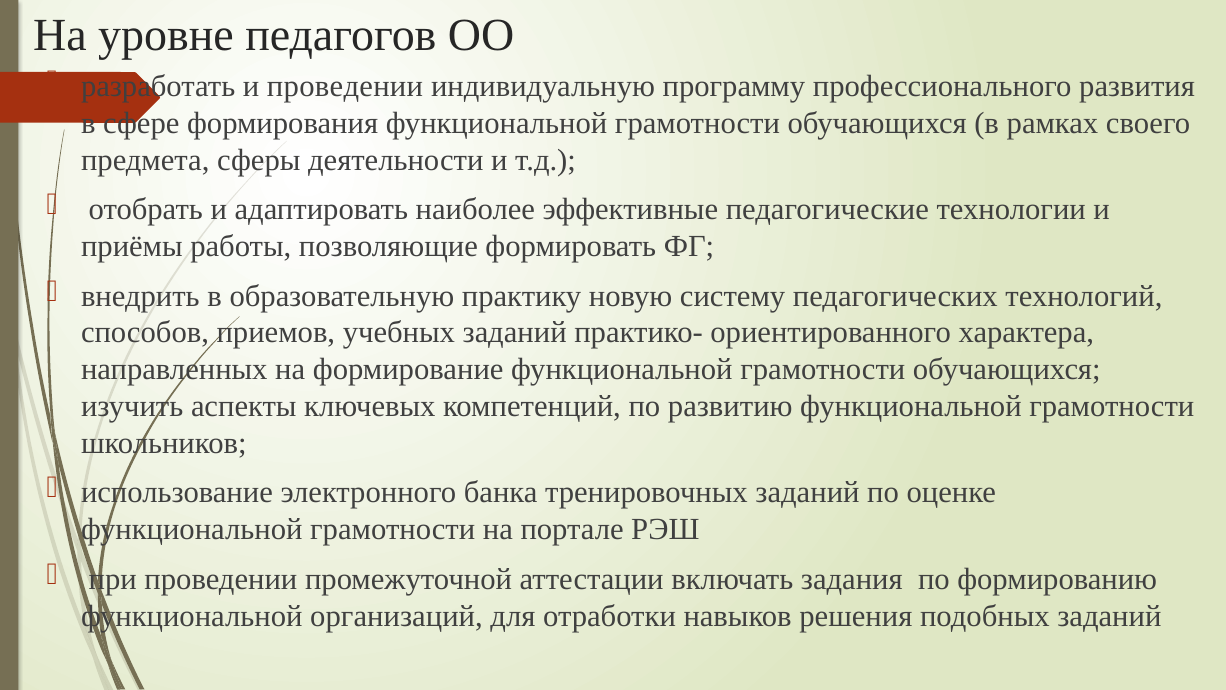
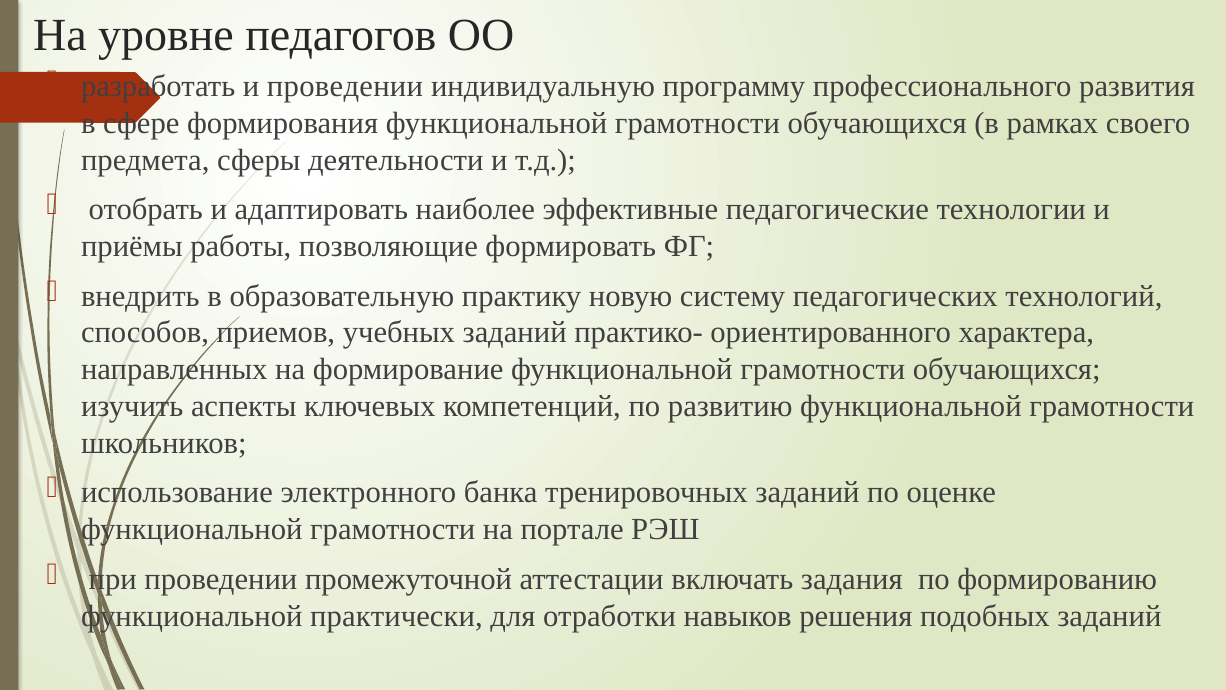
организаций: организаций -> практически
